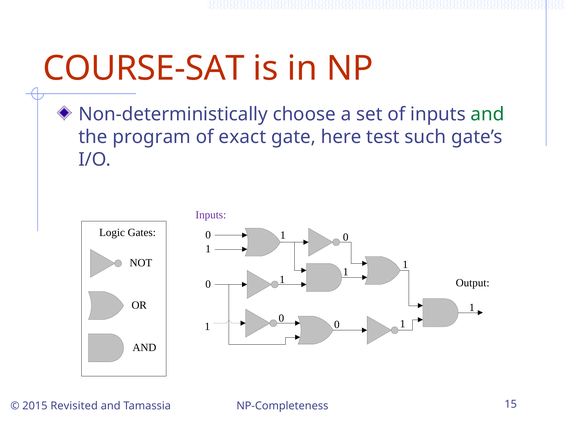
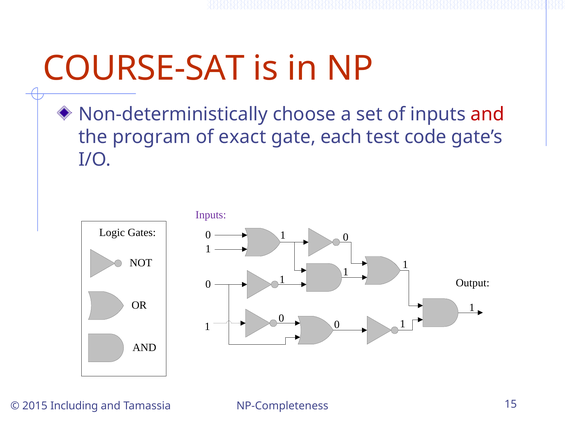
and at (488, 114) colour: green -> red
here: here -> each
such: such -> code
Revisited: Revisited -> Including
